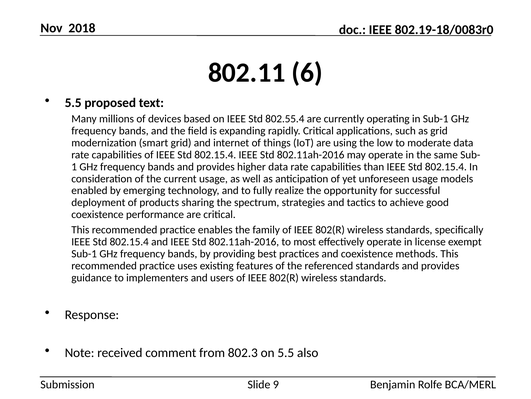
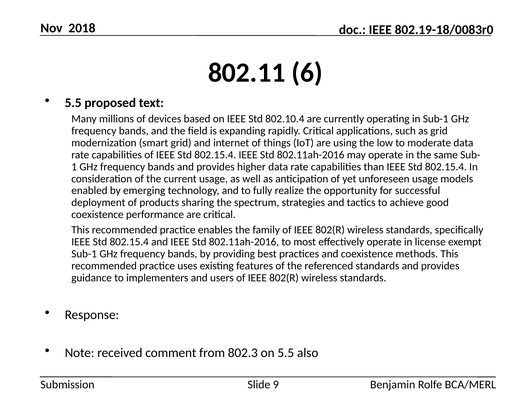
802.55.4: 802.55.4 -> 802.10.4
